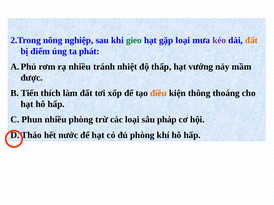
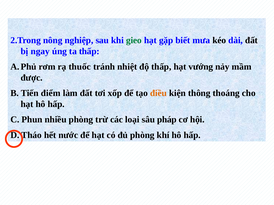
gặp loại: loại -> biết
kéo colour: purple -> black
đất at (251, 40) colour: orange -> black
điểm: điểm -> ngay
ta phát: phát -> thấp
rạ nhiều: nhiều -> thuốc
thích: thích -> điểm
